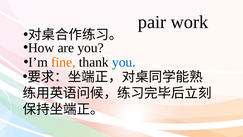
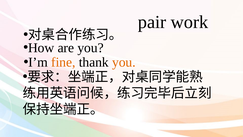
you at (124, 62) colour: blue -> orange
